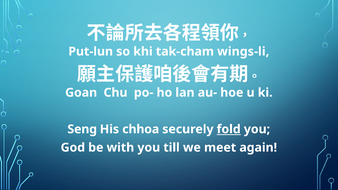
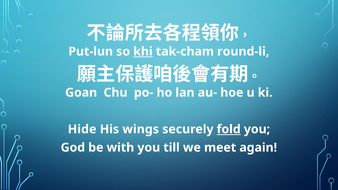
khi underline: none -> present
wings-li: wings-li -> round-li
Seng: Seng -> Hide
chhoa: chhoa -> wings
